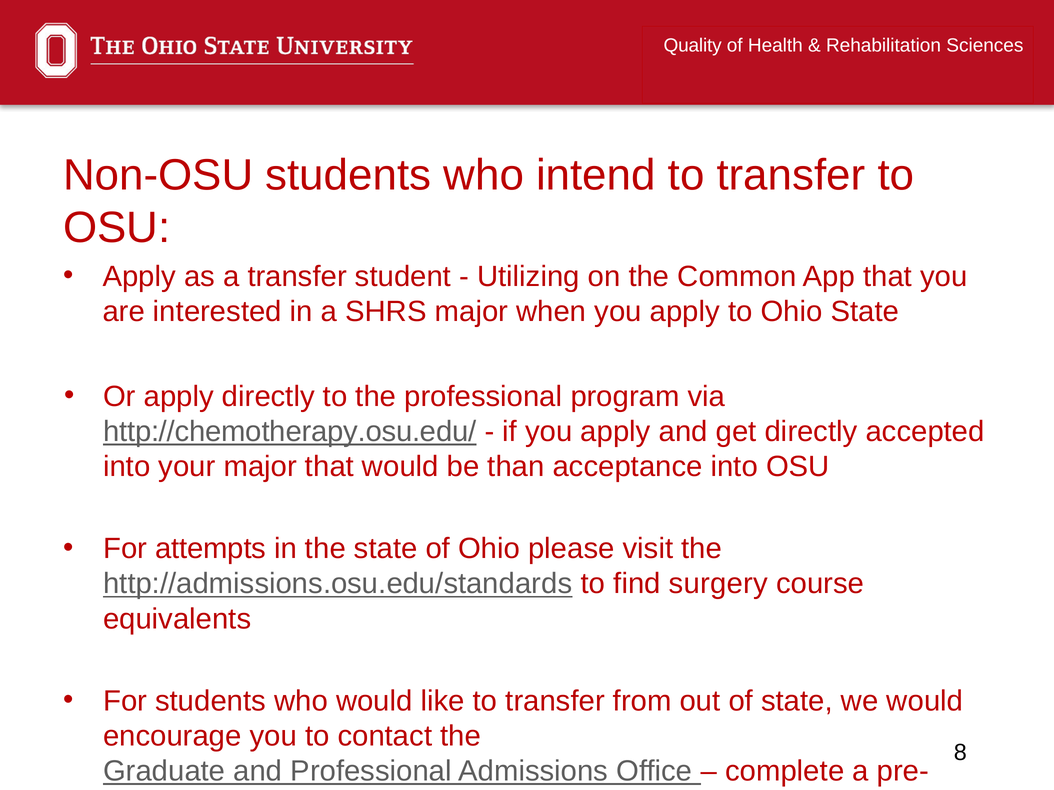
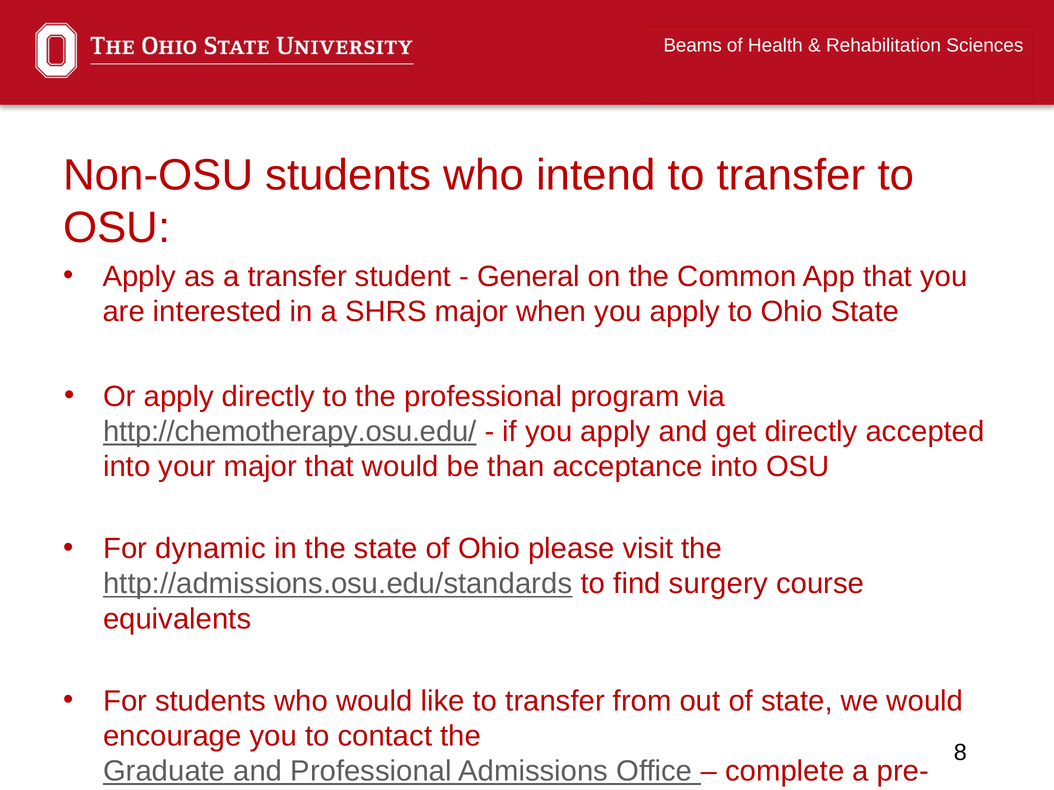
Quality: Quality -> Beams
Utilizing: Utilizing -> General
attempts: attempts -> dynamic
